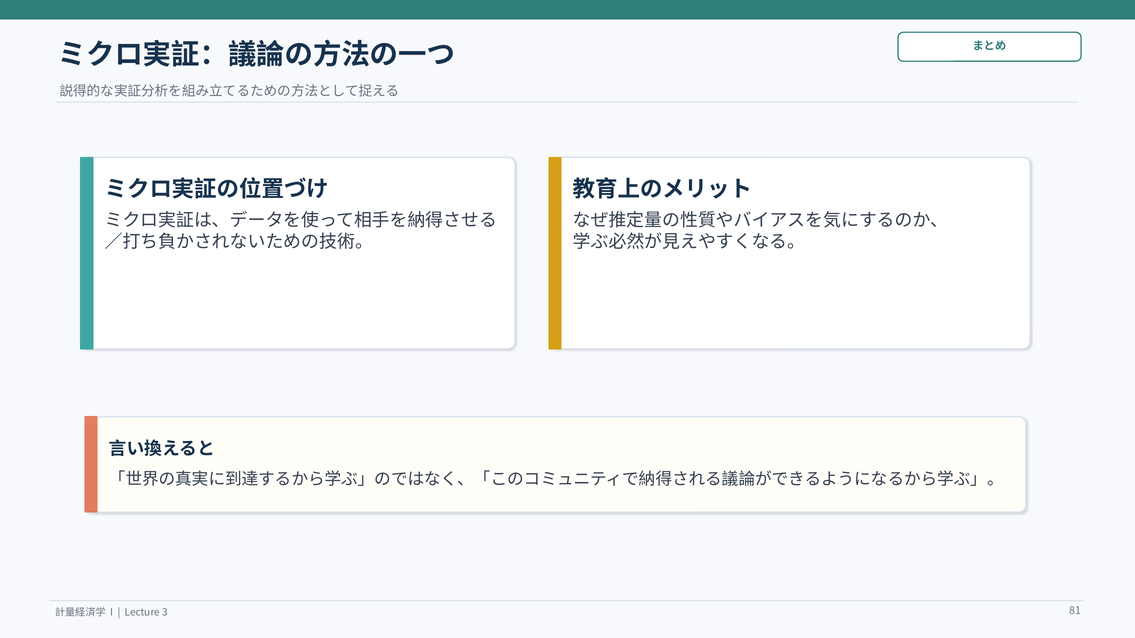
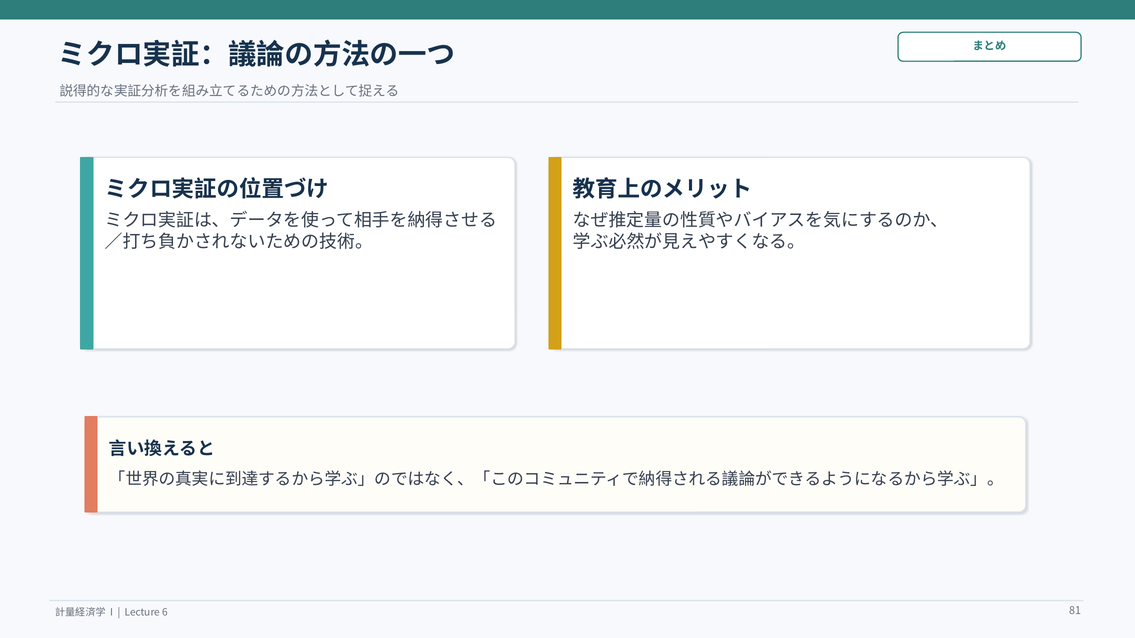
3: 3 -> 6
